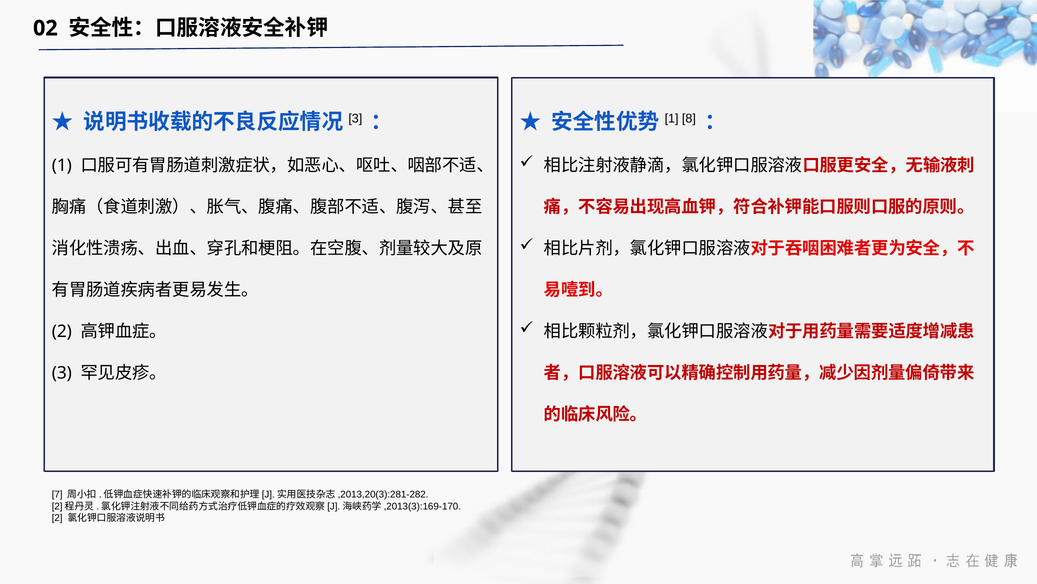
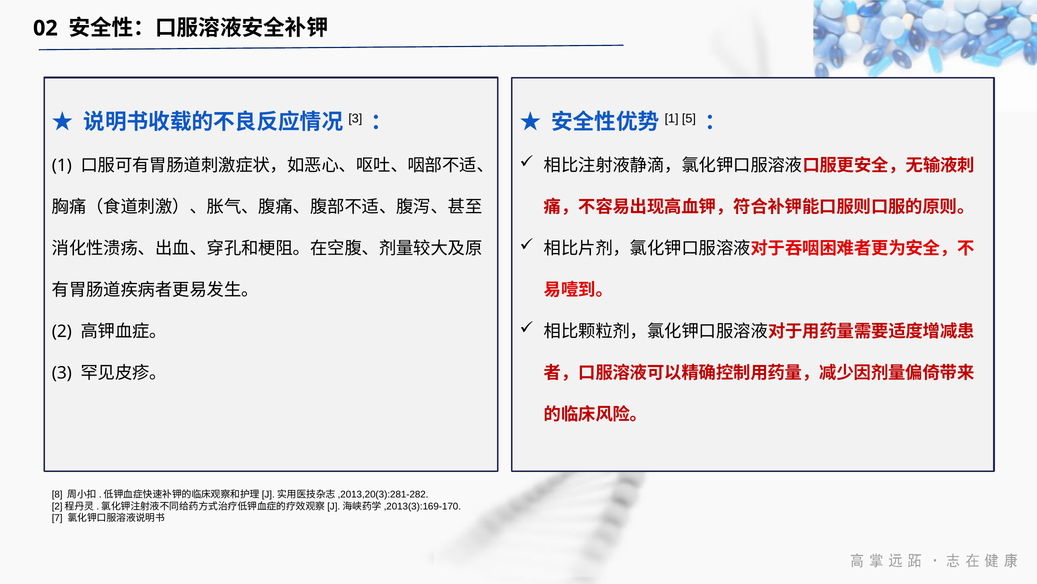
8: 8 -> 5
7: 7 -> 8
2 at (57, 518): 2 -> 7
